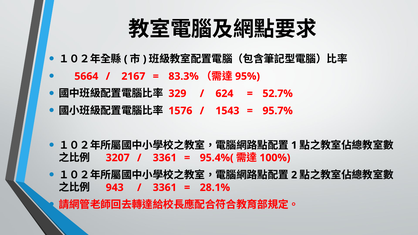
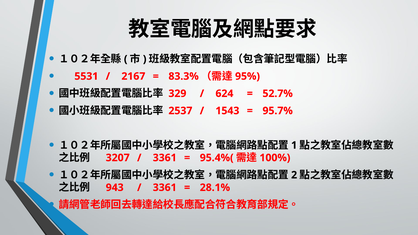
5664: 5664 -> 5531
1576: 1576 -> 2537
